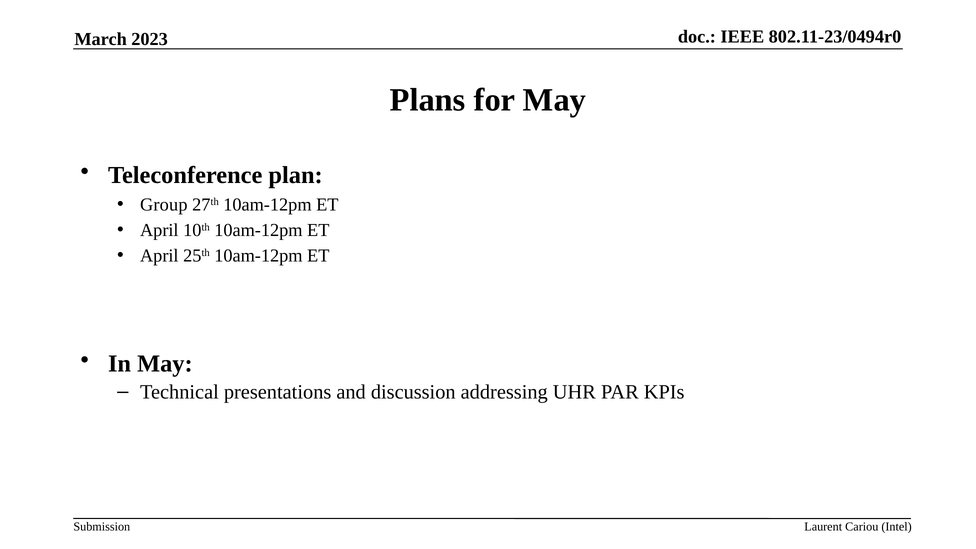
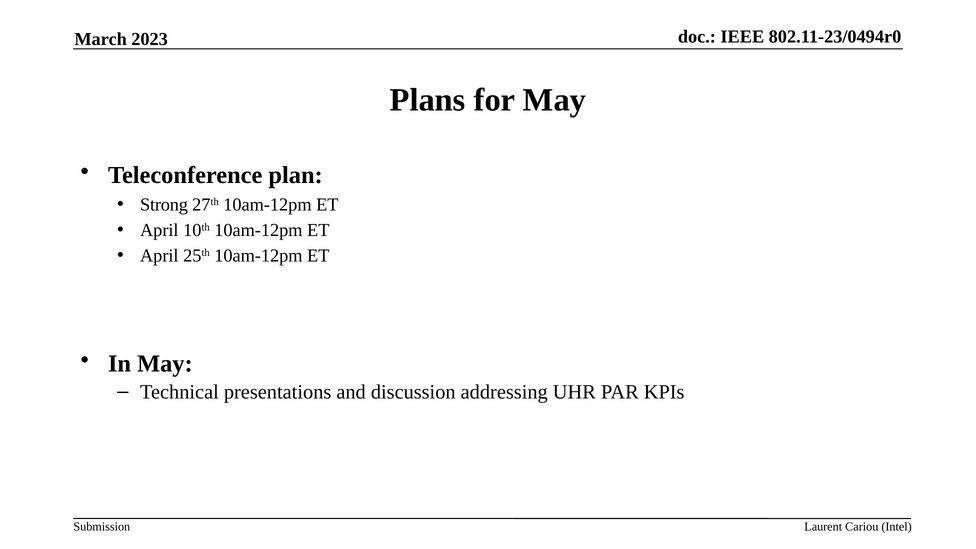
Group: Group -> Strong
